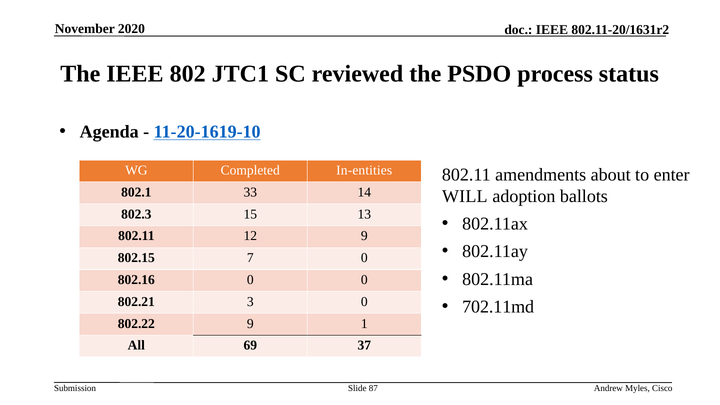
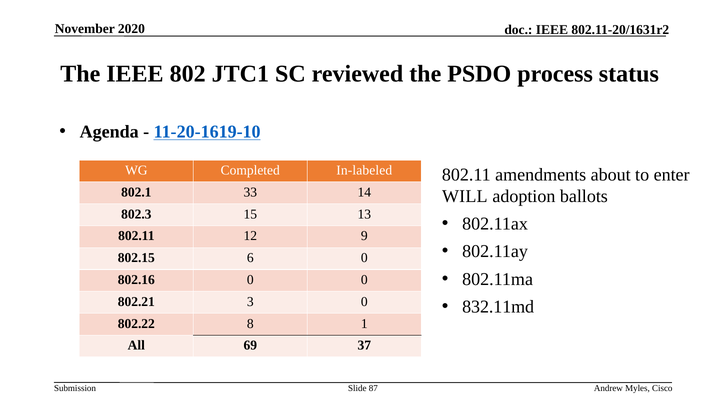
In-entities: In-entities -> In-labeled
7: 7 -> 6
702.11md: 702.11md -> 832.11md
802.22 9: 9 -> 8
